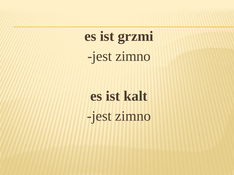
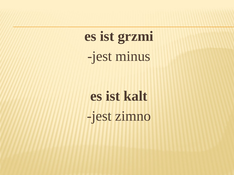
zimno at (133, 56): zimno -> minus
